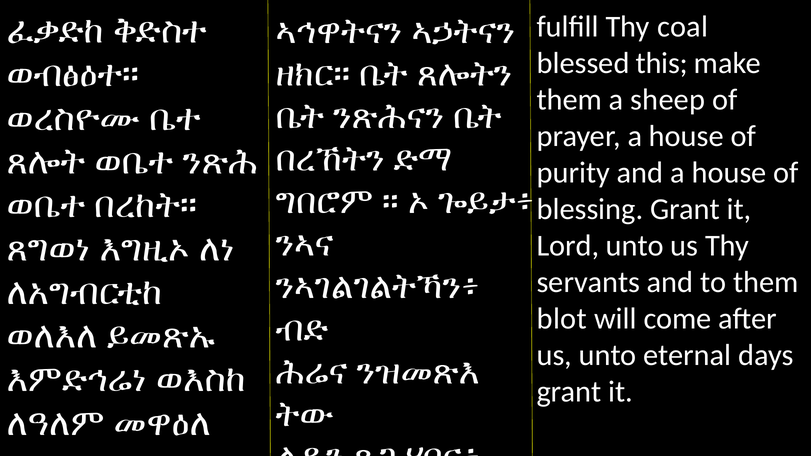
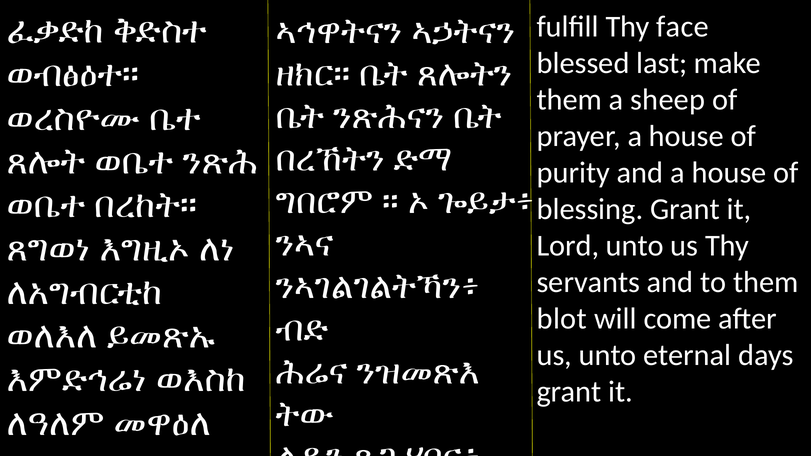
coal: coal -> face
this: this -> last
